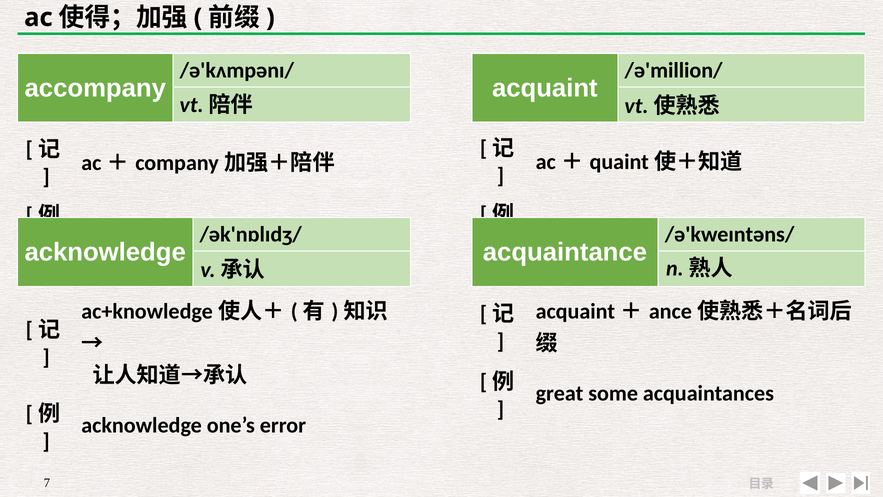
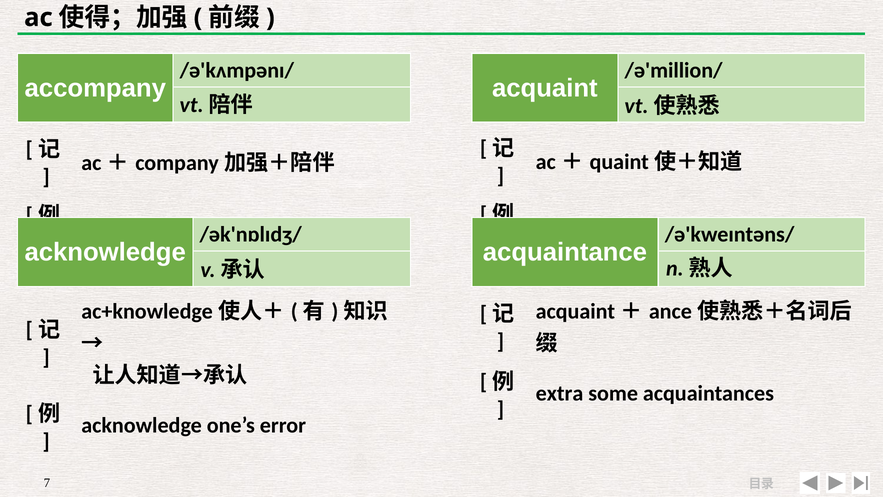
great: great -> extra
